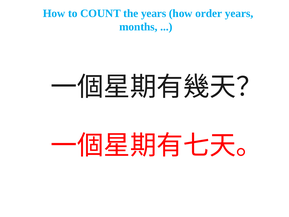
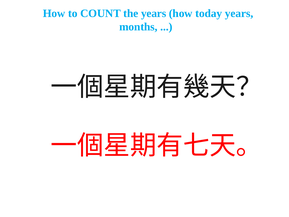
order: order -> today
